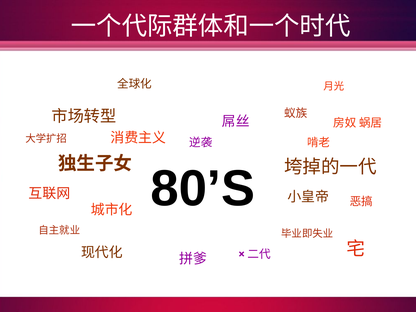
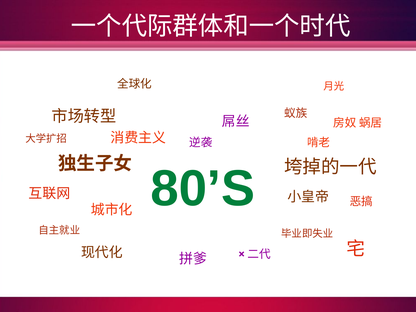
80’S colour: black -> green
